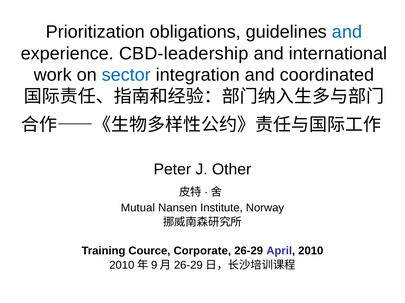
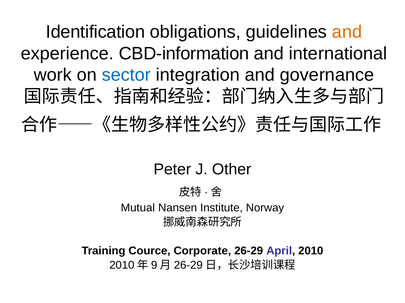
Prioritization: Prioritization -> Identification
and at (347, 32) colour: blue -> orange
CBD-leadership: CBD-leadership -> CBD-information
coordinated: coordinated -> governance
